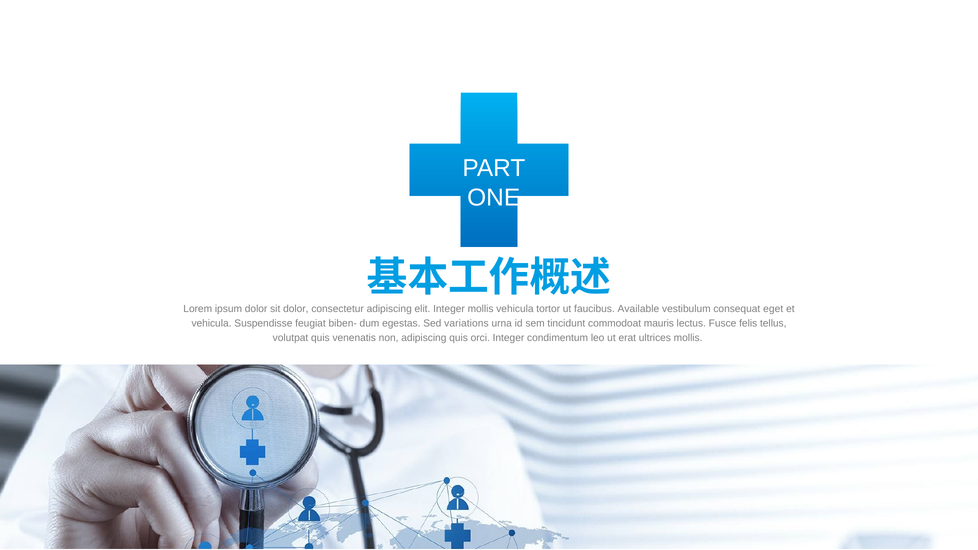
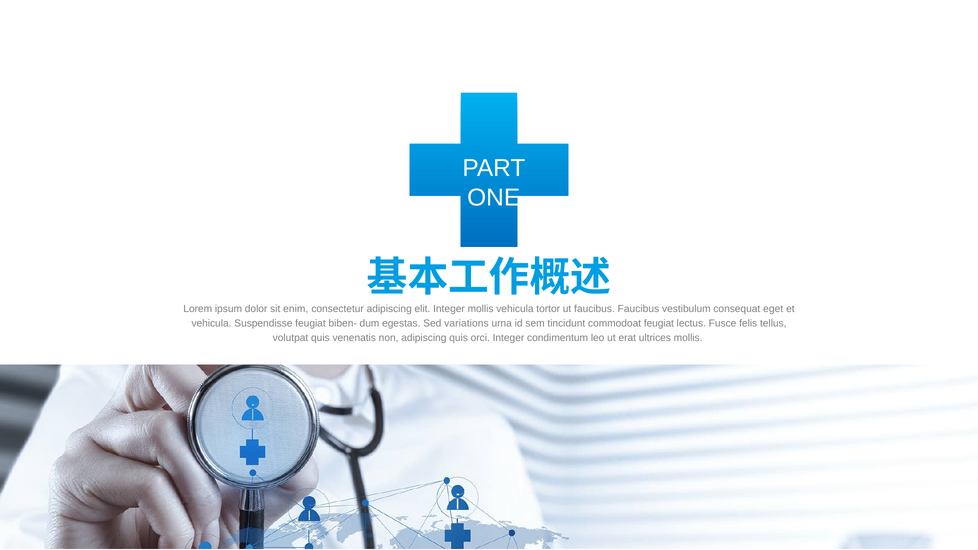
sit dolor: dolor -> enim
faucibus Available: Available -> Faucibus
commodoat mauris: mauris -> feugiat
